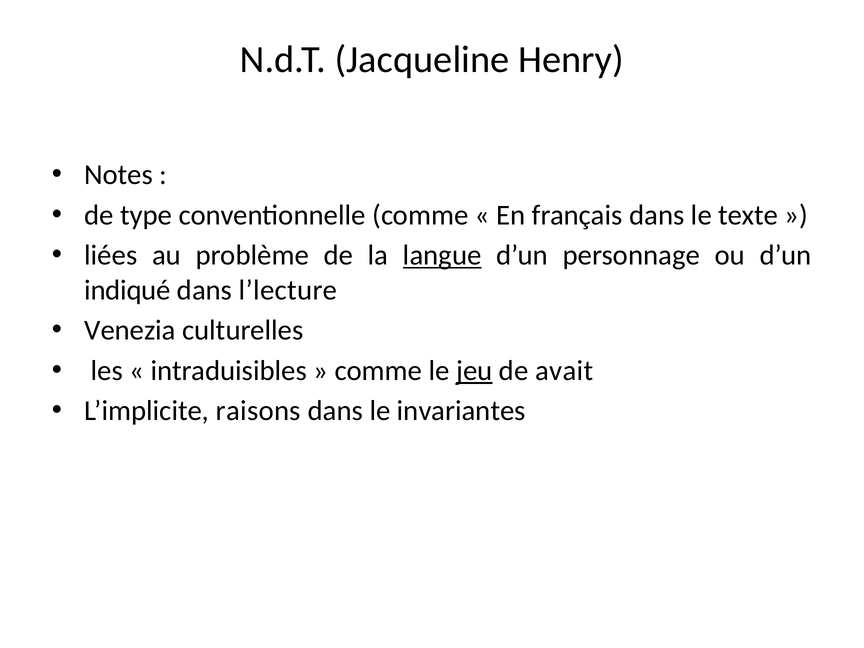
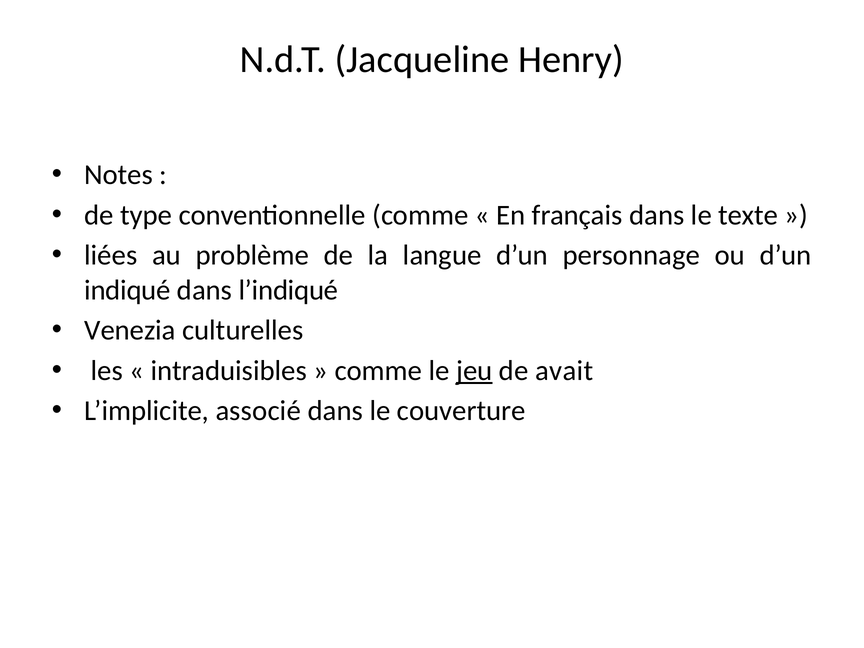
langue underline: present -> none
l’lecture: l’lecture -> l’indiqué
raisons: raisons -> associé
invariantes: invariantes -> couverture
